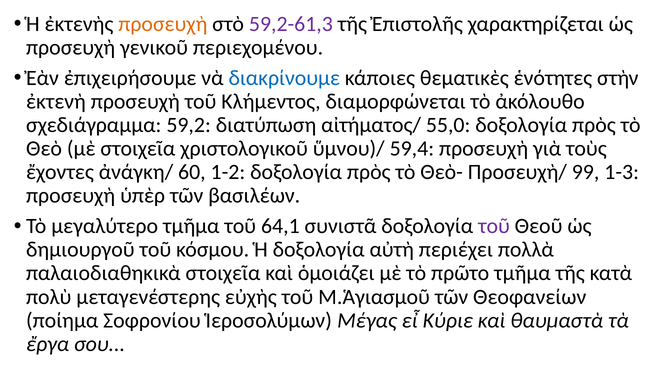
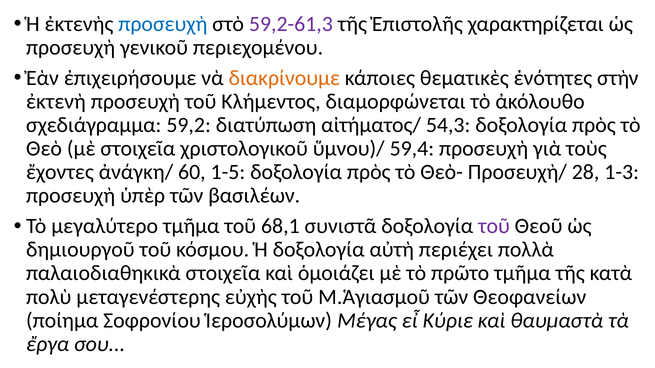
προσευχὴ at (163, 24) colour: orange -> blue
διακρίνουμε colour: blue -> orange
55,0: 55,0 -> 54,3
1-2: 1-2 -> 1-5
99: 99 -> 28
64,1: 64,1 -> 68,1
